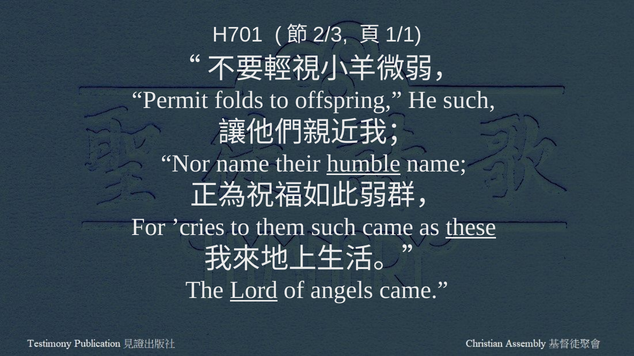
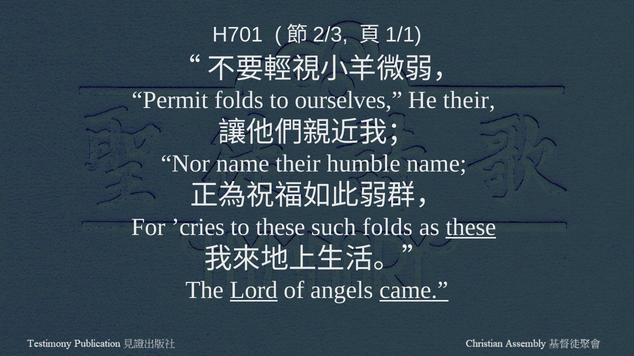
offspring: offspring -> ourselves
He such: such -> their
humble underline: present -> none
to them: them -> these
such came: came -> folds
came at (414, 291) underline: none -> present
